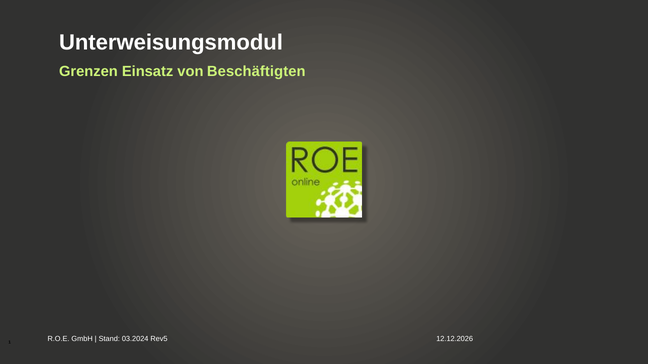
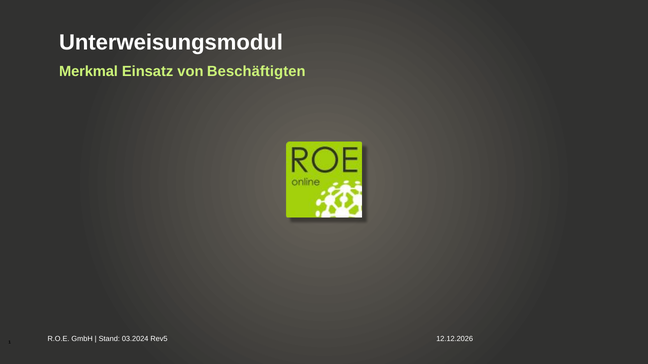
Grenzen: Grenzen -> Merkmal
